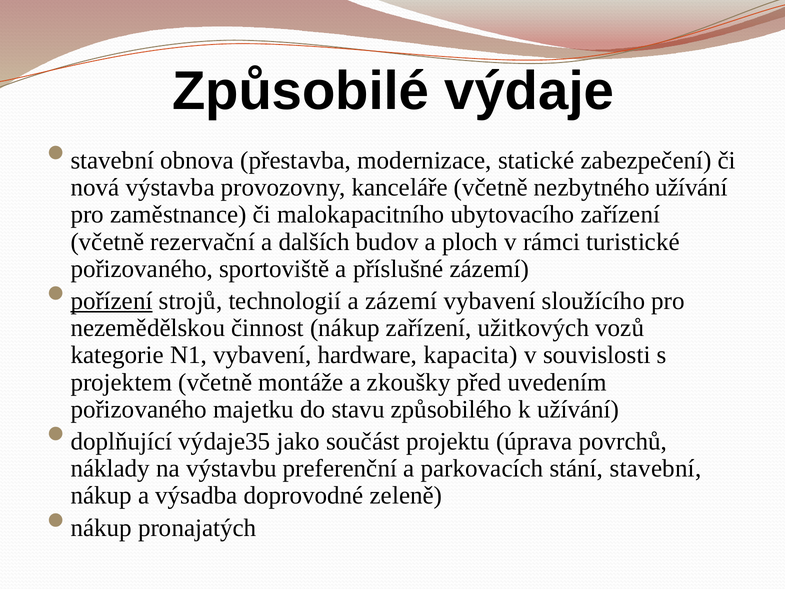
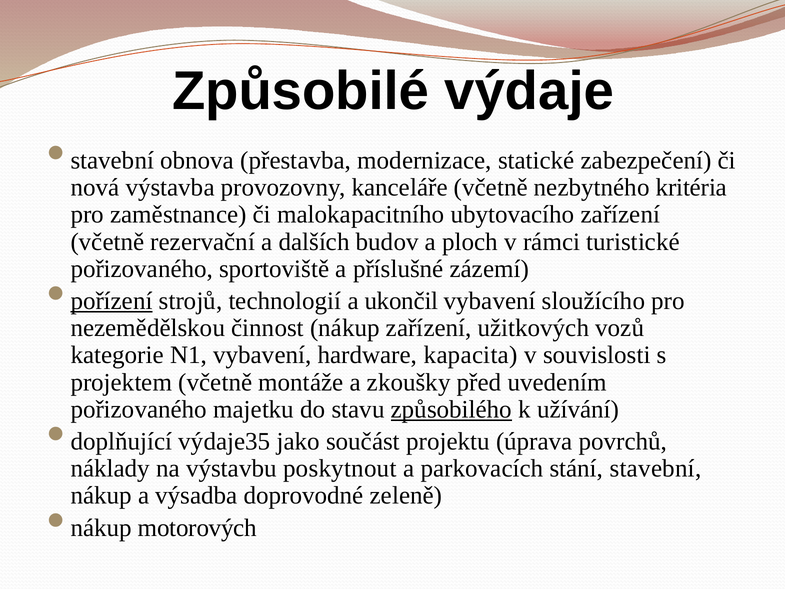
nezbytného užívání: užívání -> kritéria
a zázemí: zázemí -> ukončil
způsobilého underline: none -> present
preferenční: preferenční -> poskytnout
pronajatých: pronajatých -> motorových
